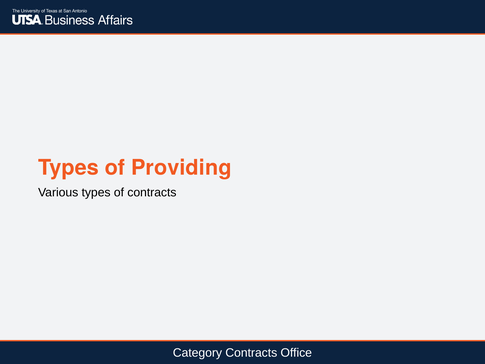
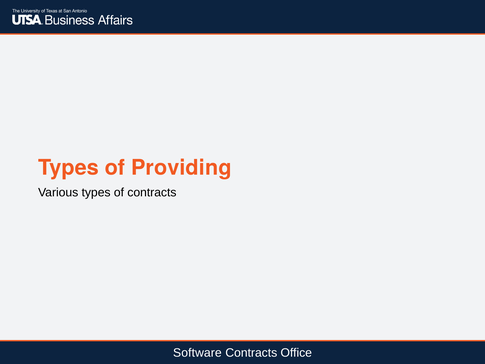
Category: Category -> Software
